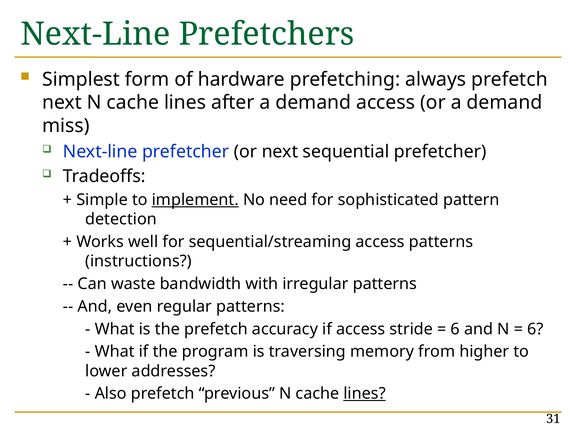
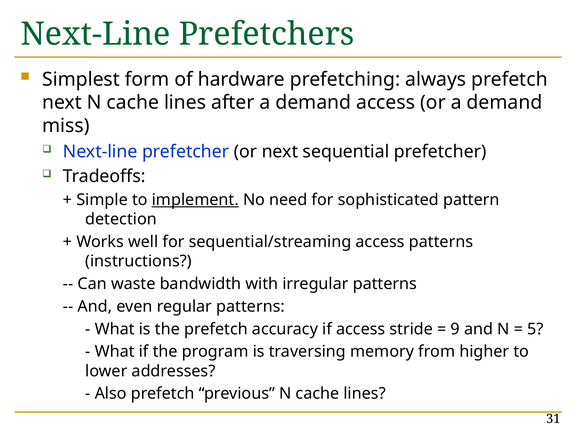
6 at (455, 329): 6 -> 9
6 at (535, 329): 6 -> 5
lines at (365, 393) underline: present -> none
